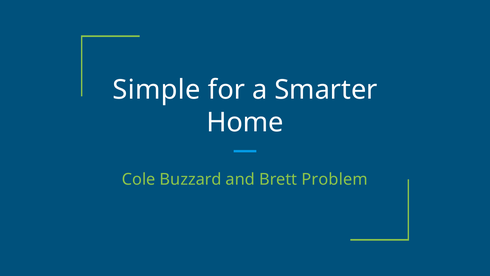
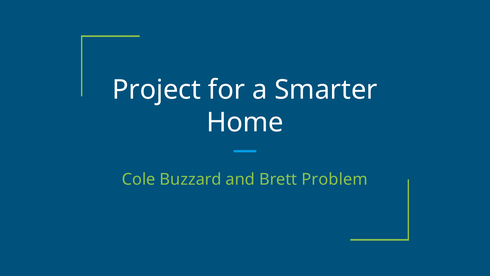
Simple: Simple -> Project
